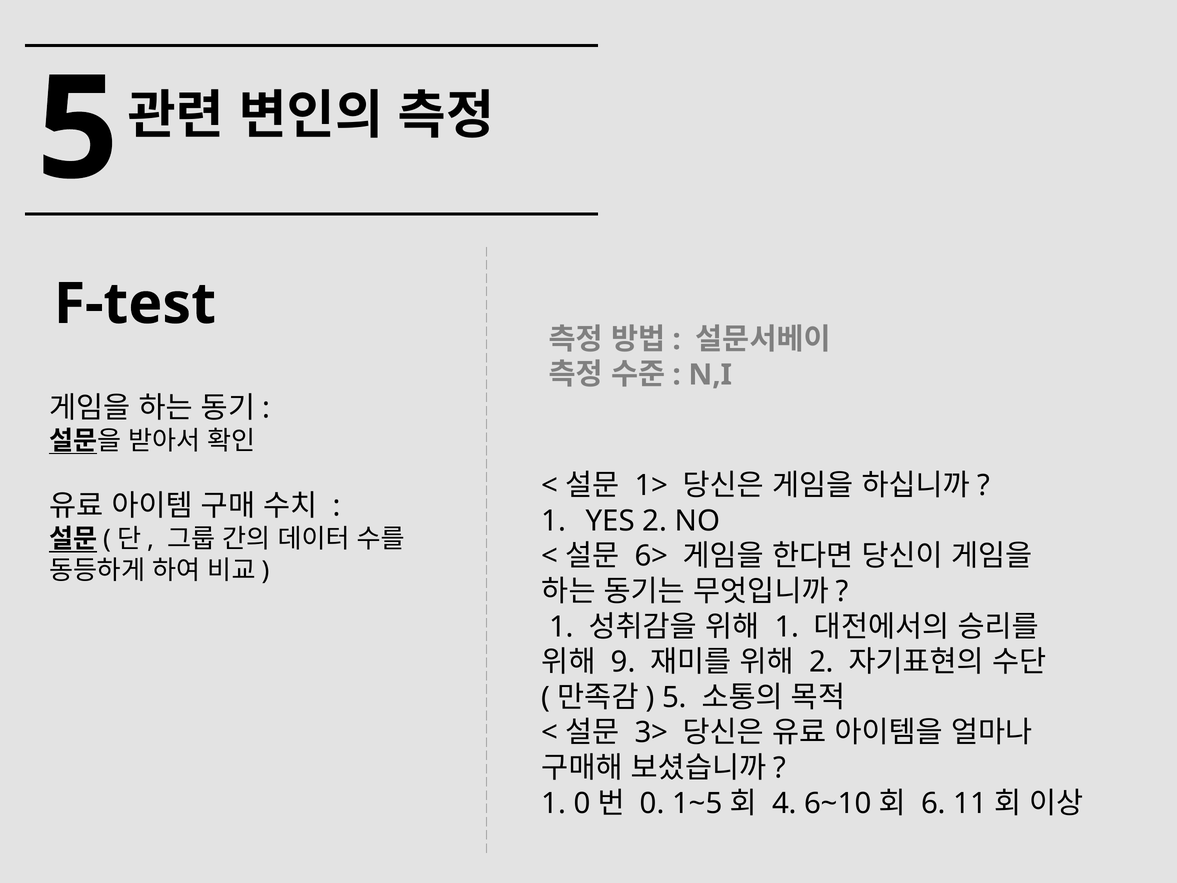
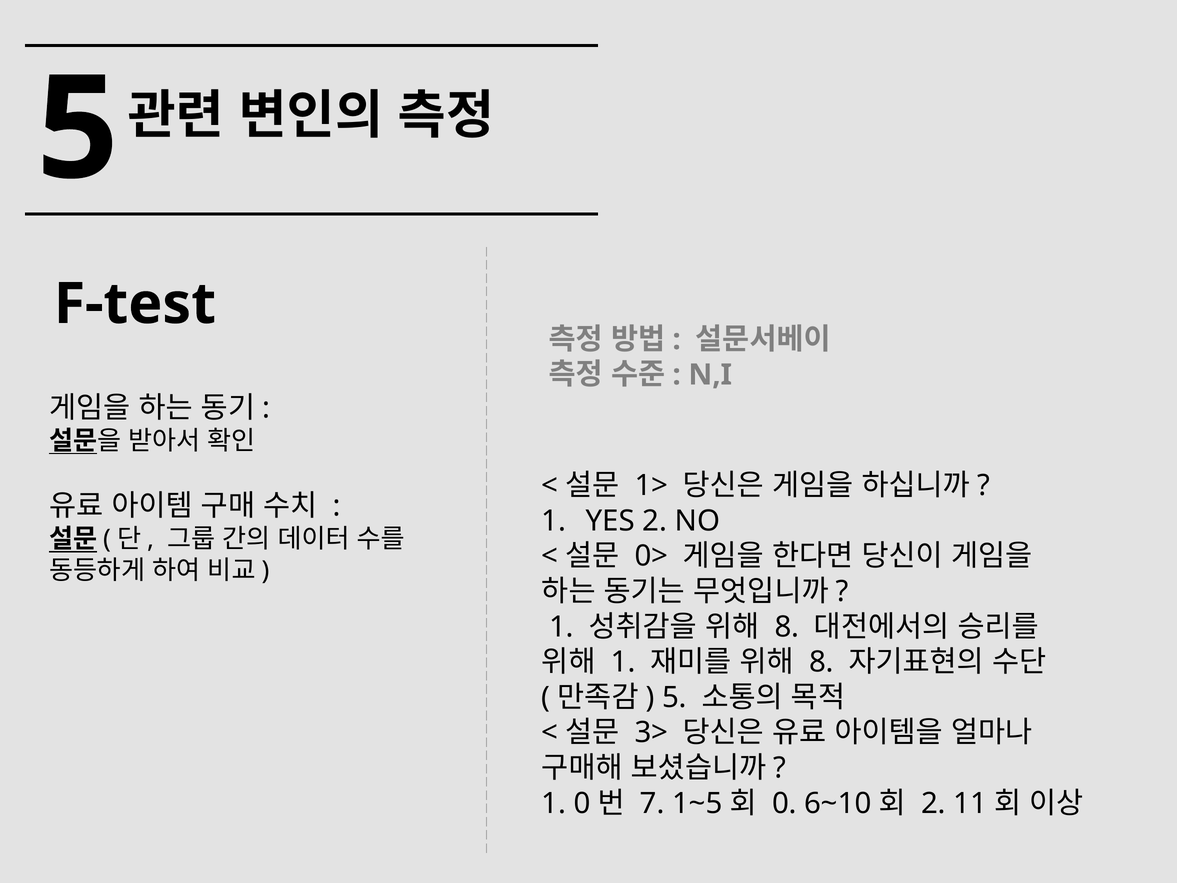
6>: 6> -> 0>
1 at (787, 627): 1 -> 8
9 at (623, 662): 9 -> 1
2 at (822, 662): 2 -> 8
0: 0 -> 7
4: 4 -> 0
6 at (933, 803): 6 -> 2
